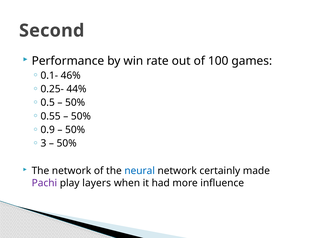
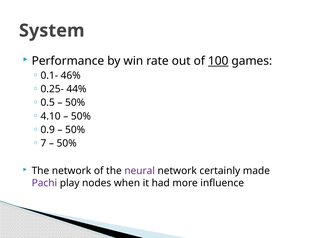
Second: Second -> System
100 underline: none -> present
0.55: 0.55 -> 4.10
3: 3 -> 7
neural colour: blue -> purple
layers: layers -> nodes
